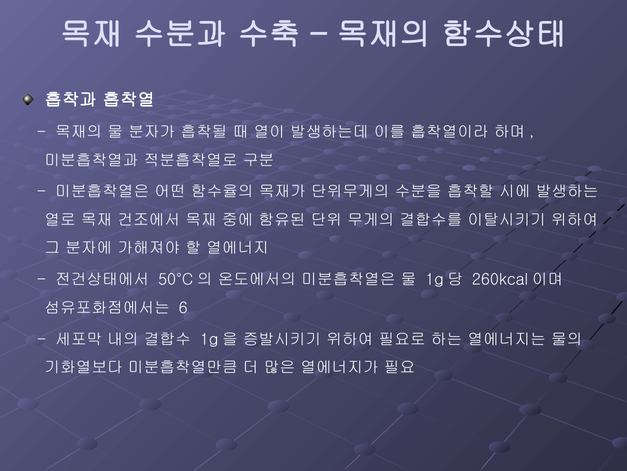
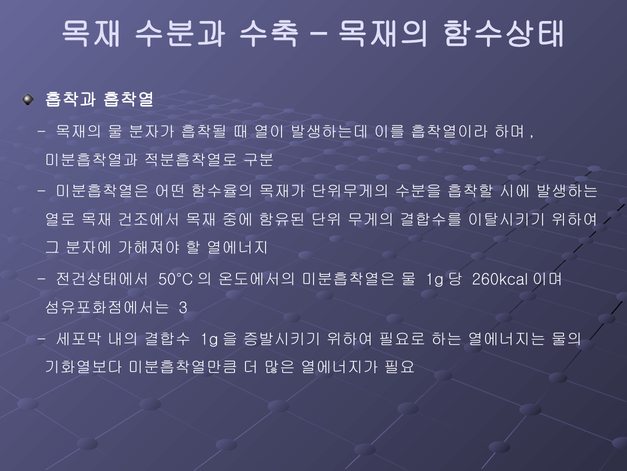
6: 6 -> 3
